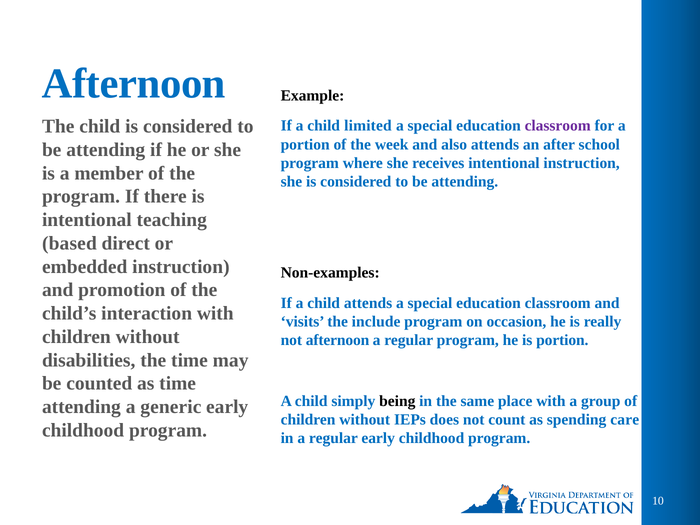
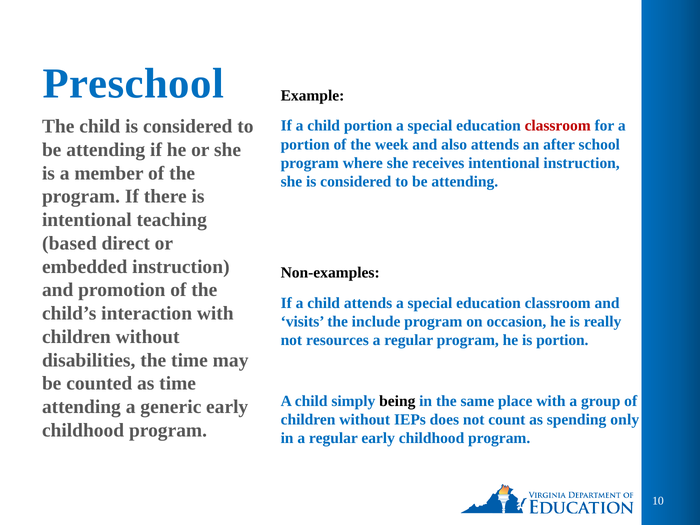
Afternoon at (134, 84): Afternoon -> Preschool
child limited: limited -> portion
classroom at (558, 126) colour: purple -> red
not afternoon: afternoon -> resources
care: care -> only
